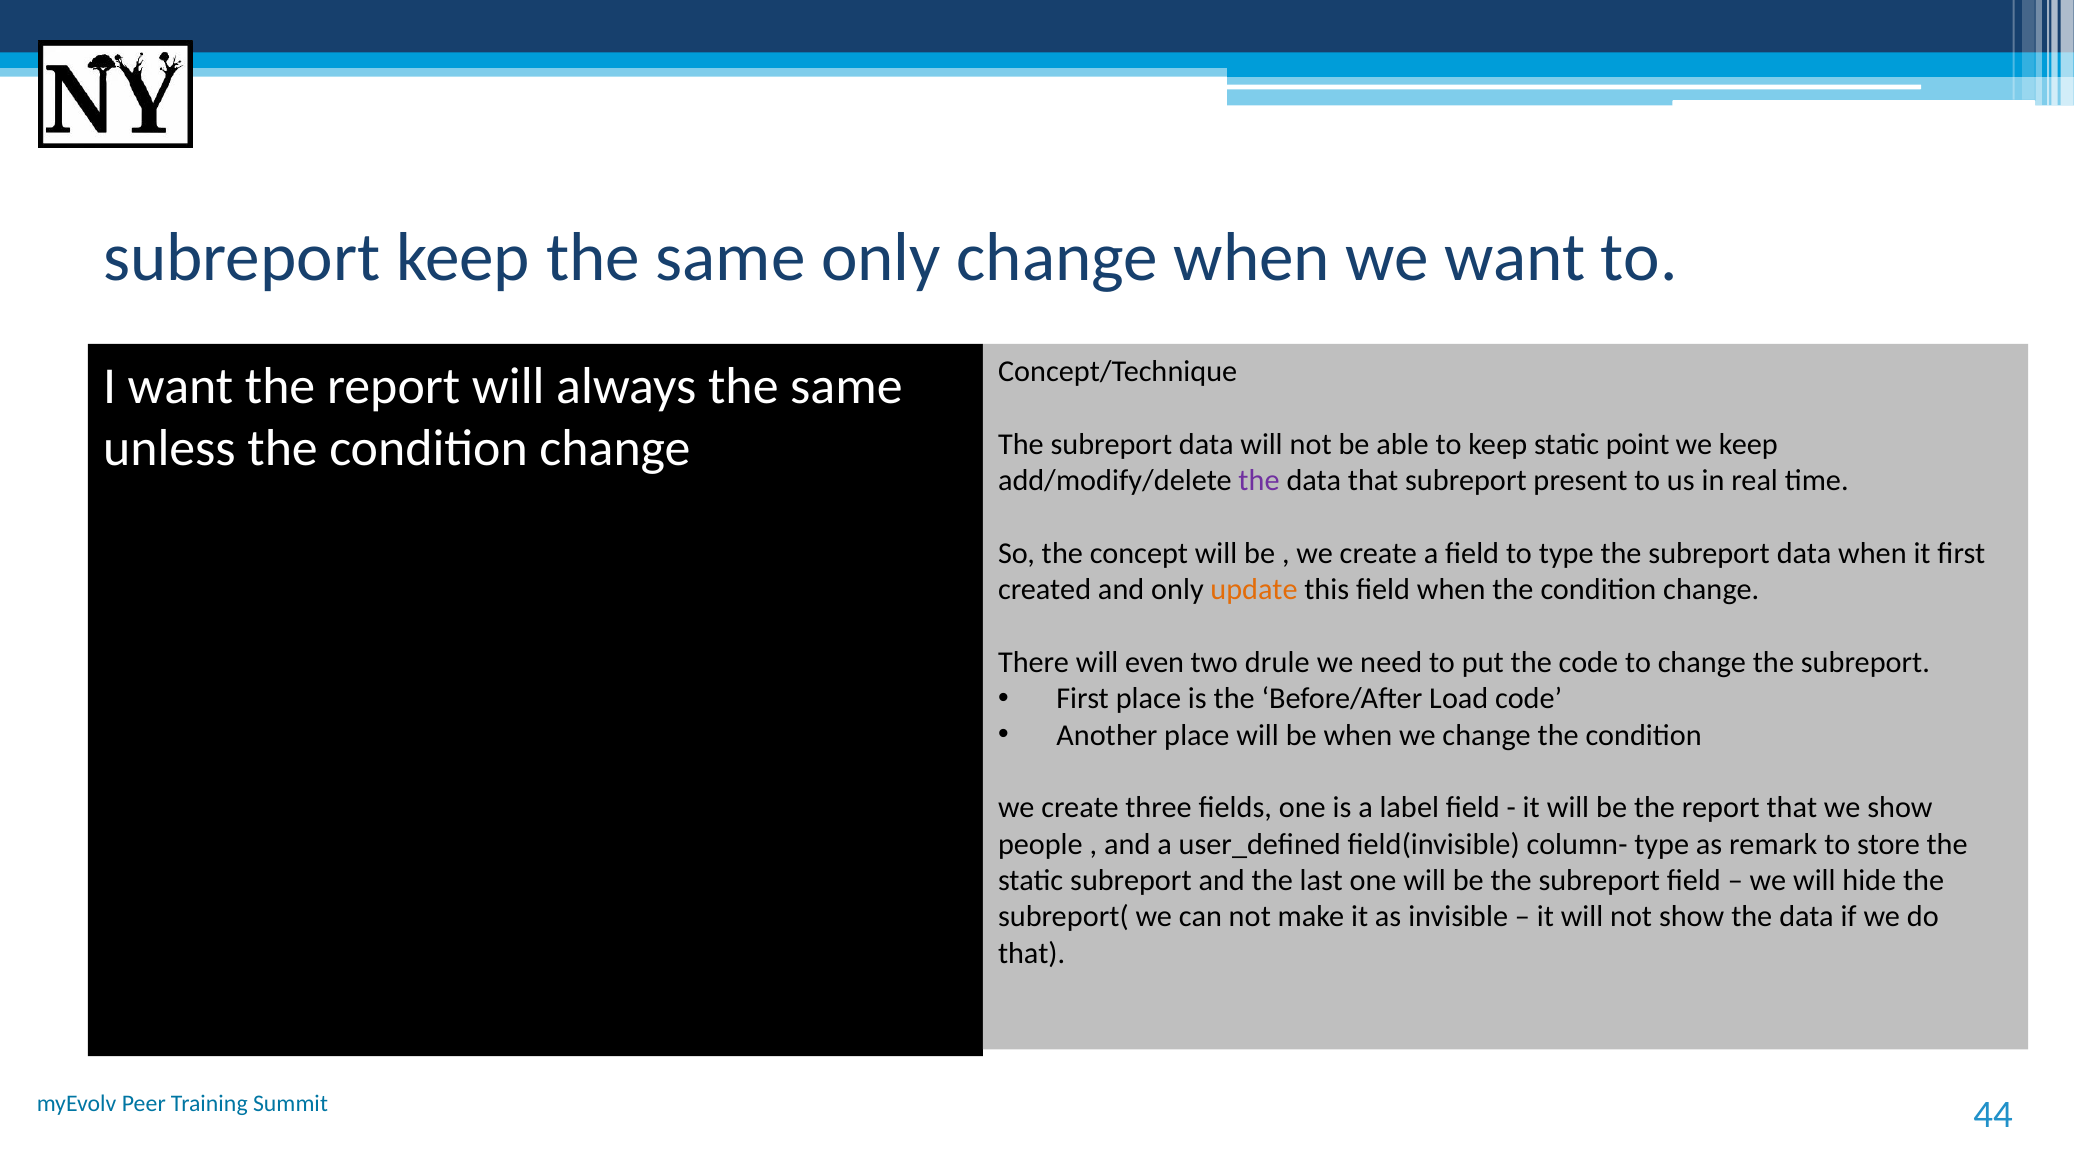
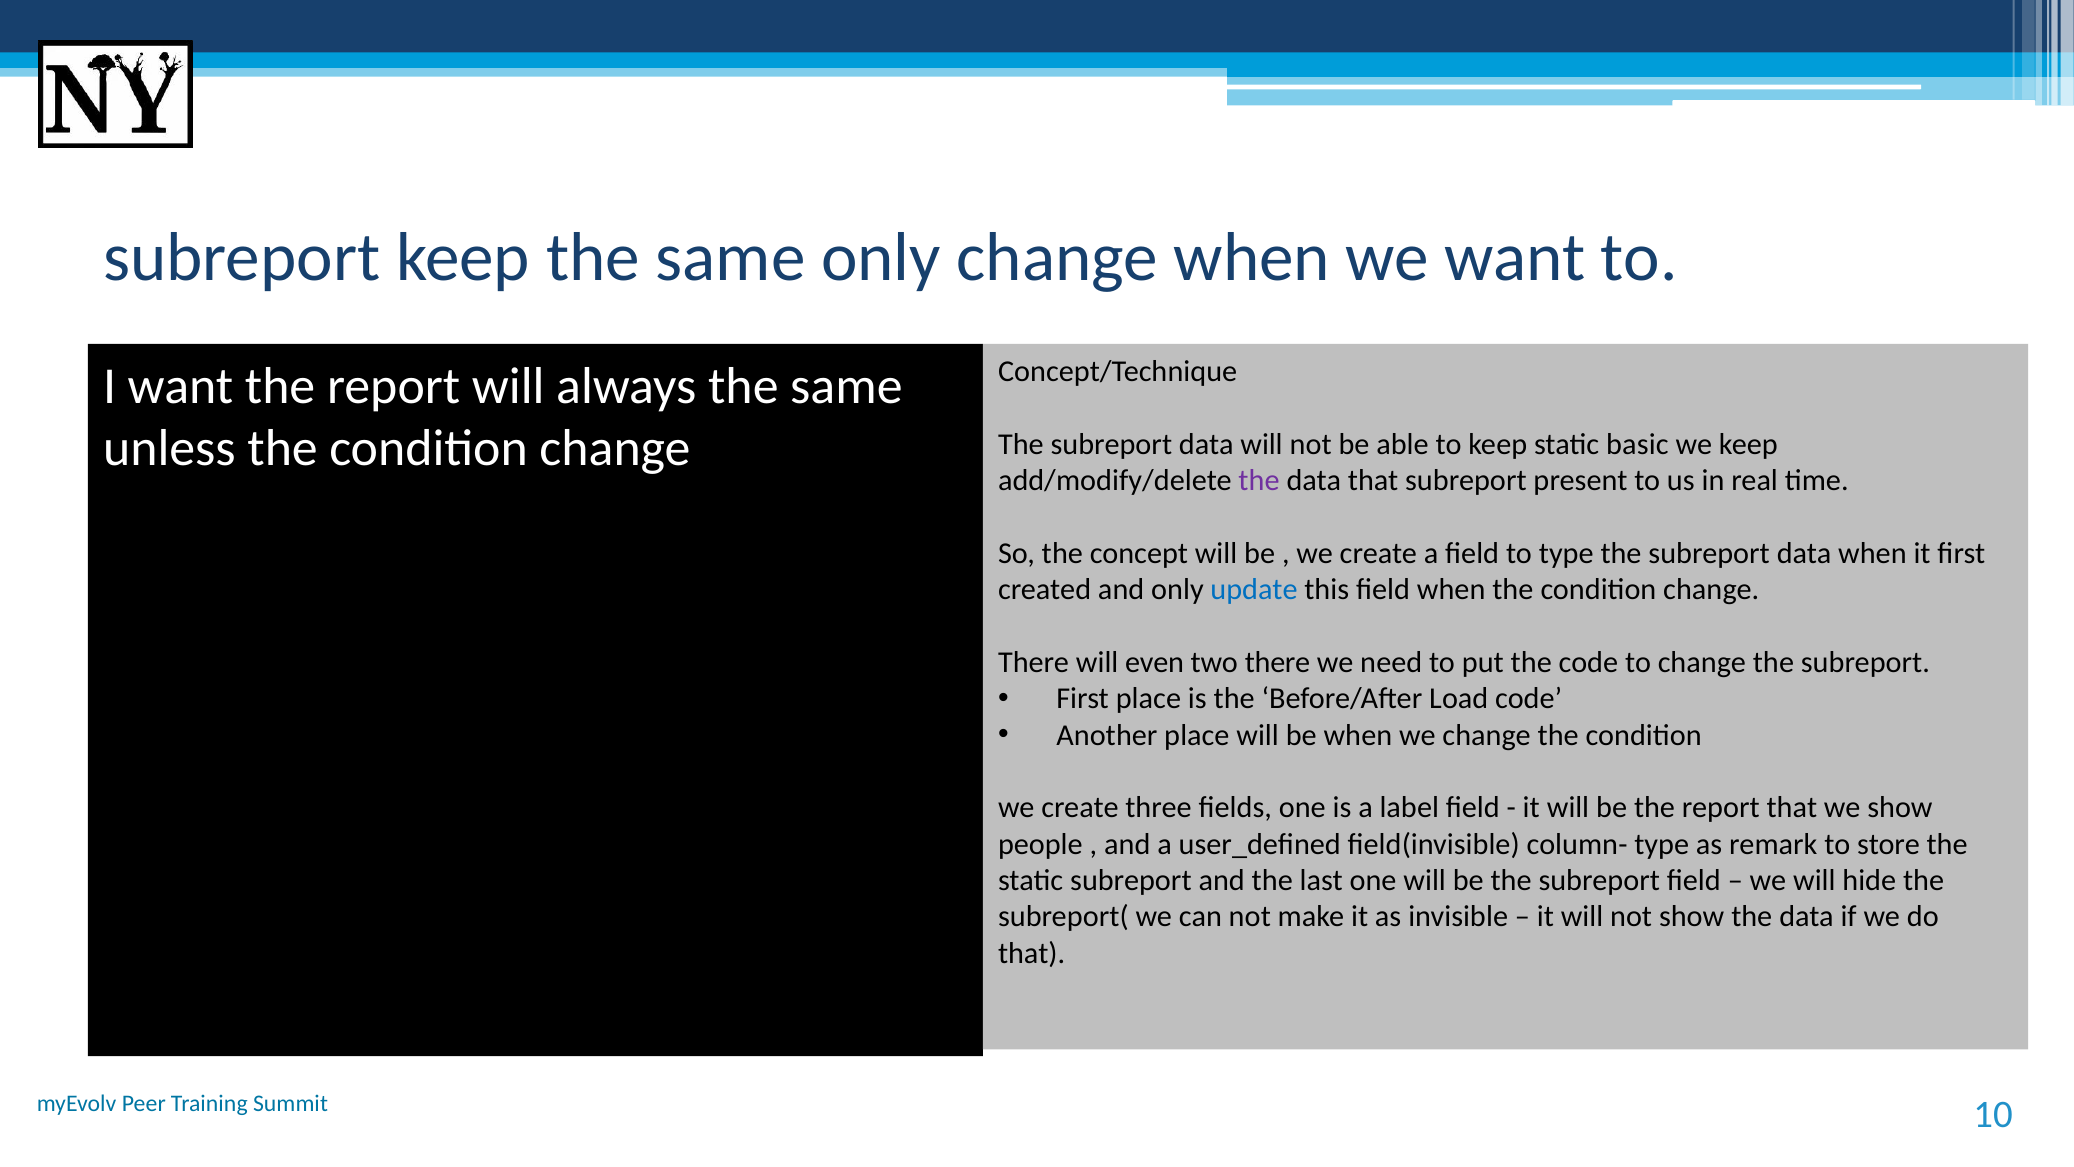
point: point -> basic
update colour: orange -> blue
two drule: drule -> there
44: 44 -> 10
